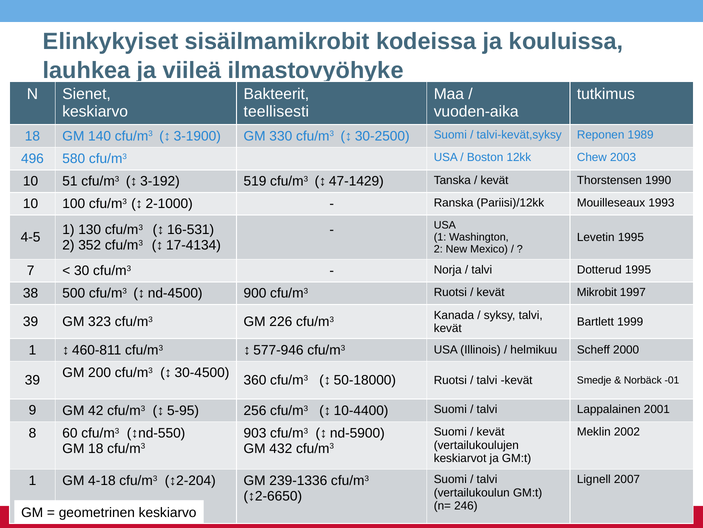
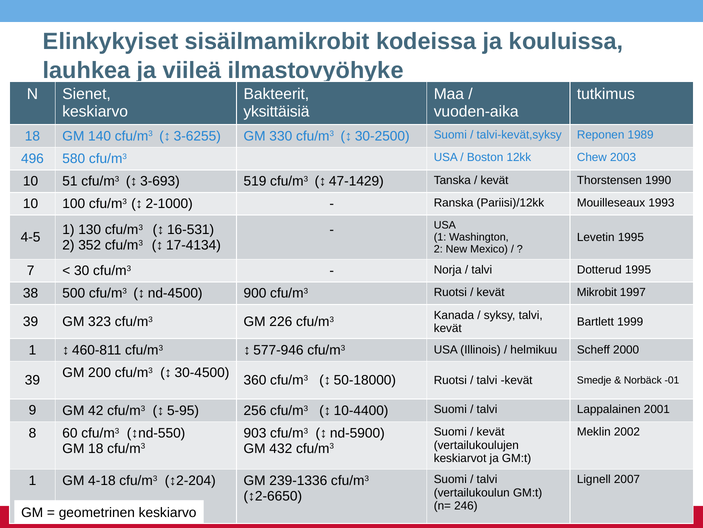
teellisesti: teellisesti -> yksittäisiä
3-1900: 3-1900 -> 3-6255
3-192: 3-192 -> 3-693
